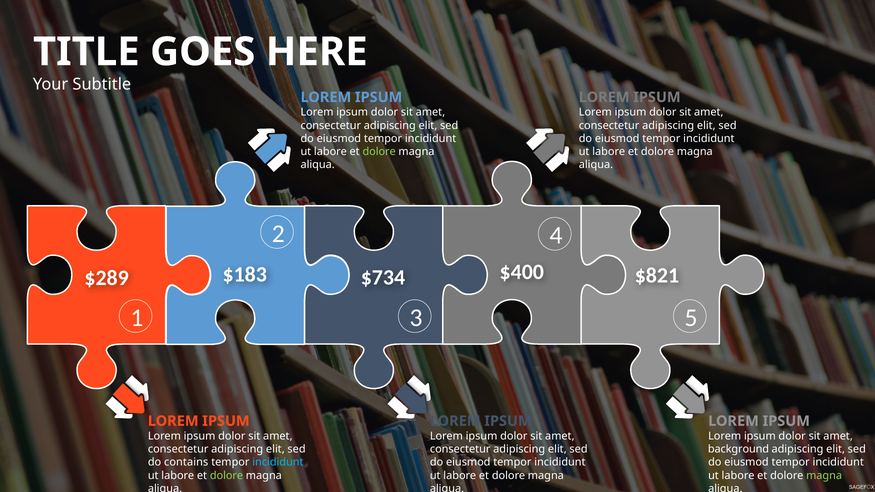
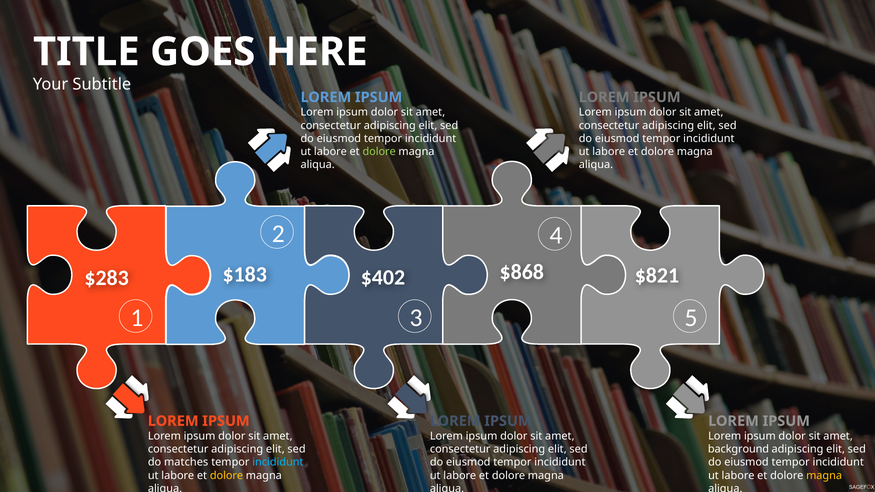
$400: $400 -> $868
$734: $734 -> $402
$289: $289 -> $283
contains: contains -> matches
dolore at (227, 476) colour: light green -> yellow
magna at (824, 476) colour: light green -> yellow
